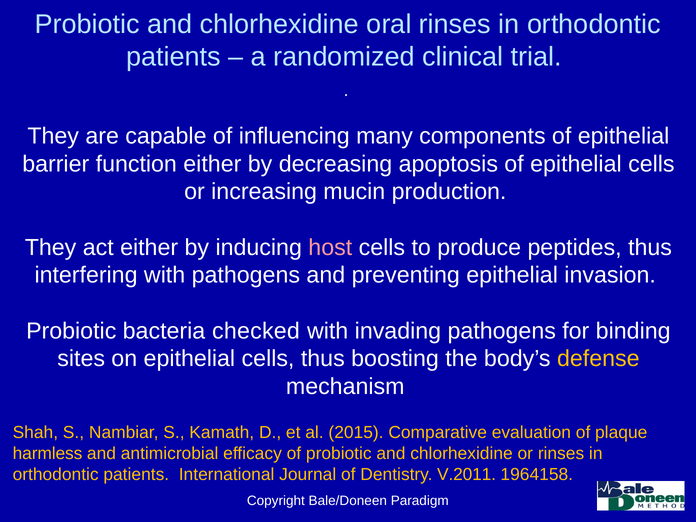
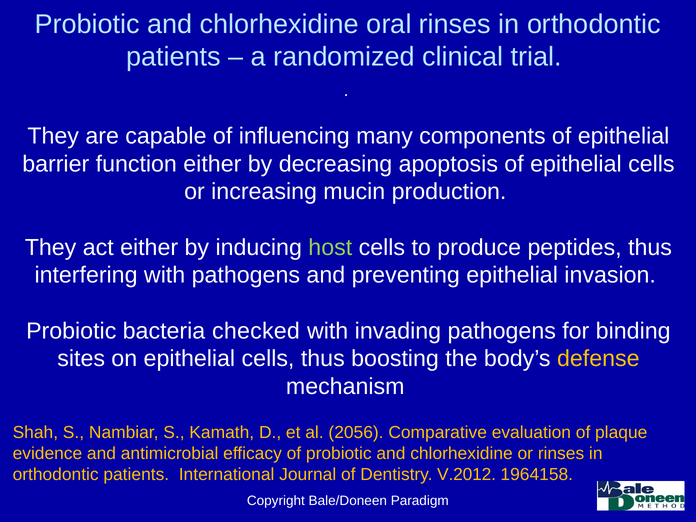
host colour: pink -> light green
2015: 2015 -> 2056
harmless: harmless -> evidence
V.2011: V.2011 -> V.2012
